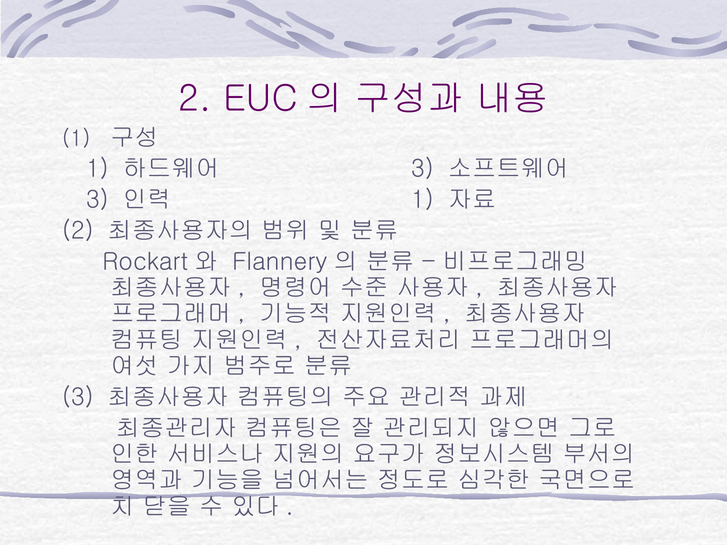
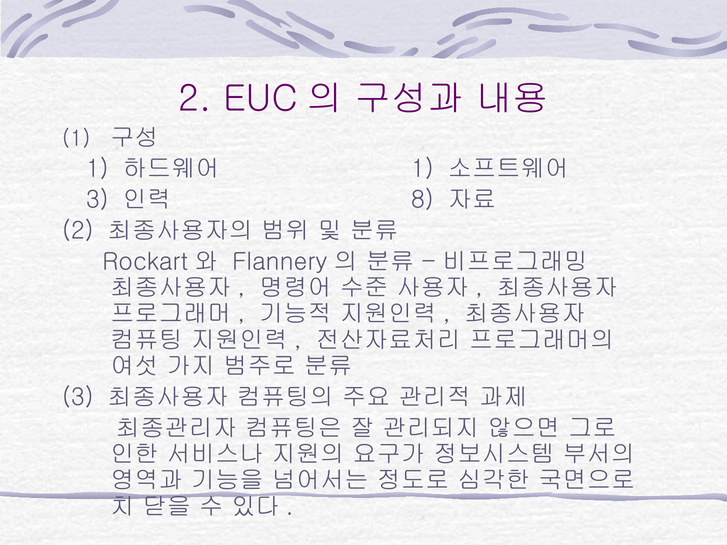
3 at (422, 169): 3 -> 1
1 at (422, 200): 1 -> 8
